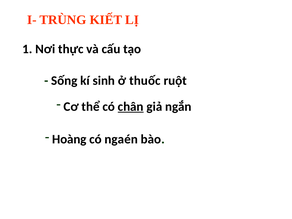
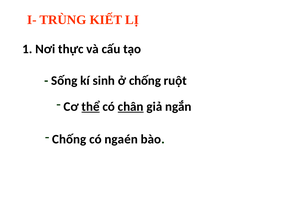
ở thuốc: thuốc -> chống
thể underline: none -> present
Hoàng at (69, 139): Hoàng -> Chống
